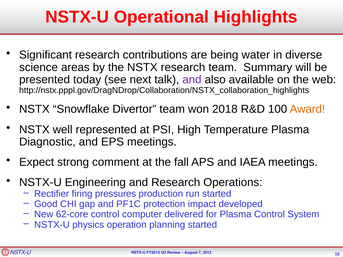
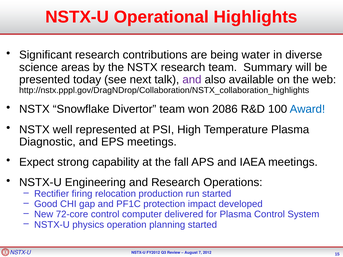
2018: 2018 -> 2086
Award colour: orange -> blue
comment: comment -> capability
pressures: pressures -> relocation
62-core: 62-core -> 72-core
